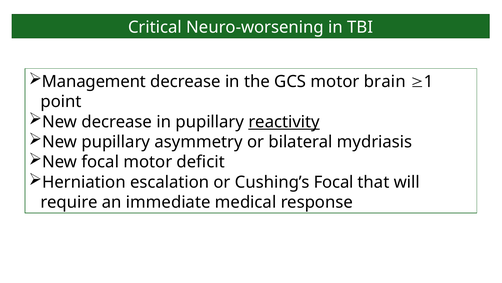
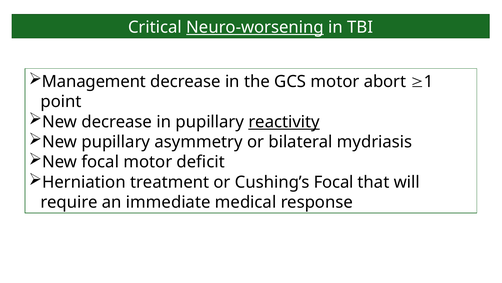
Neuro-worsening underline: none -> present
brain: brain -> abort
escalation: escalation -> treatment
